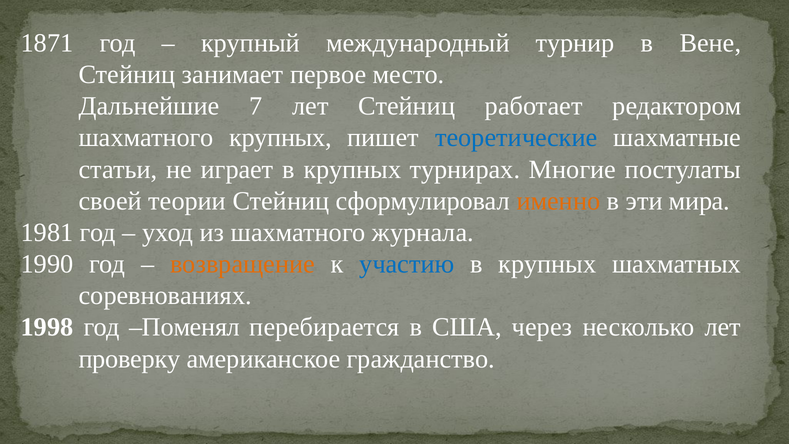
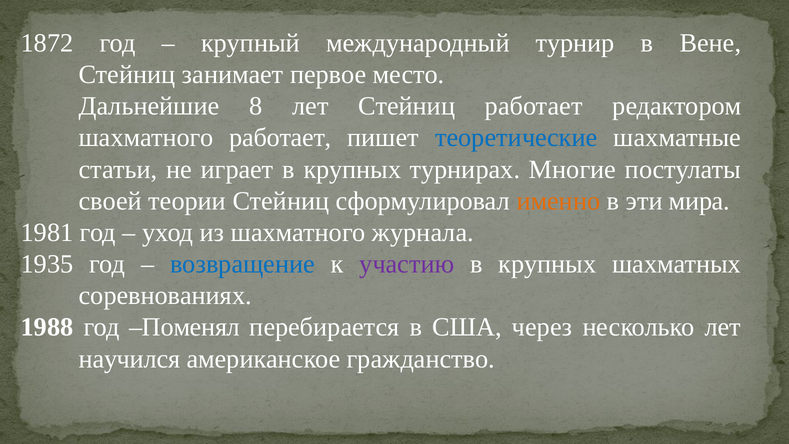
1871: 1871 -> 1872
7: 7 -> 8
шахматного крупных: крупных -> работает
1990: 1990 -> 1935
возвращение colour: orange -> blue
участию colour: blue -> purple
1998: 1998 -> 1988
проверку: проверку -> научился
